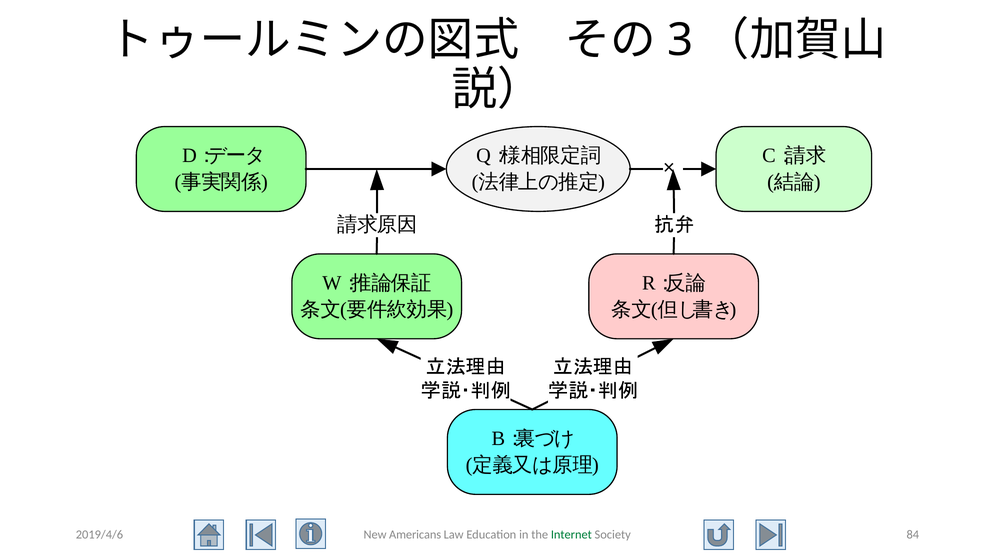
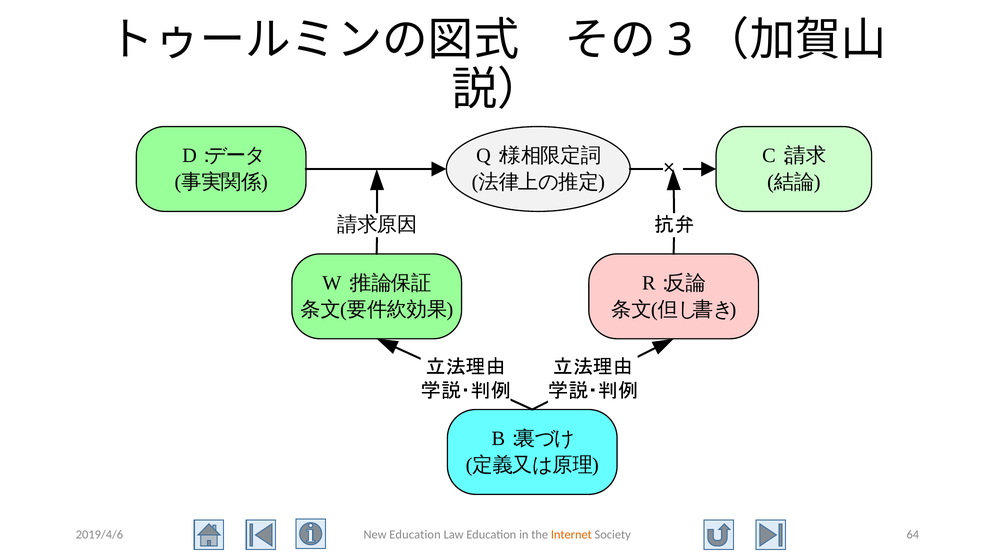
New Americans: Americans -> Education
Internet colour: green -> orange
84: 84 -> 64
